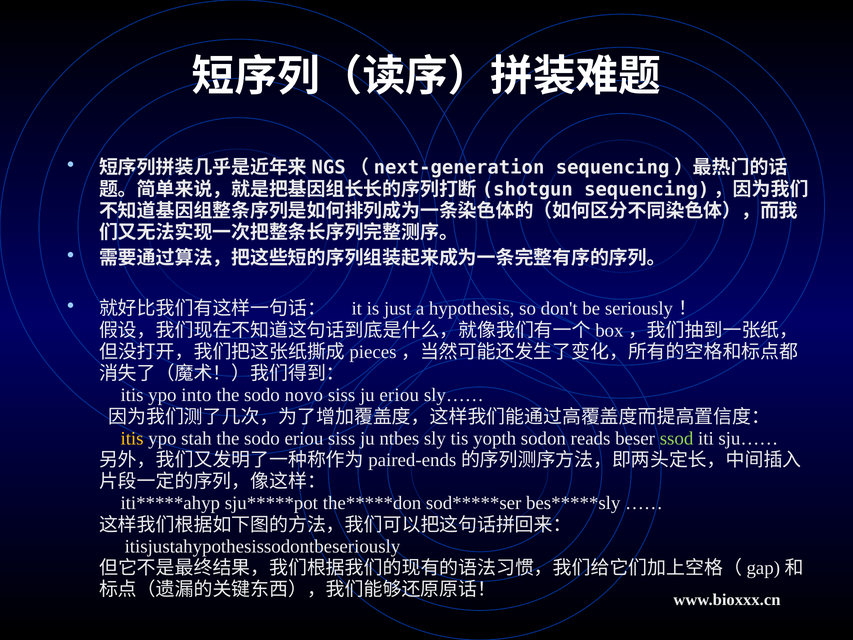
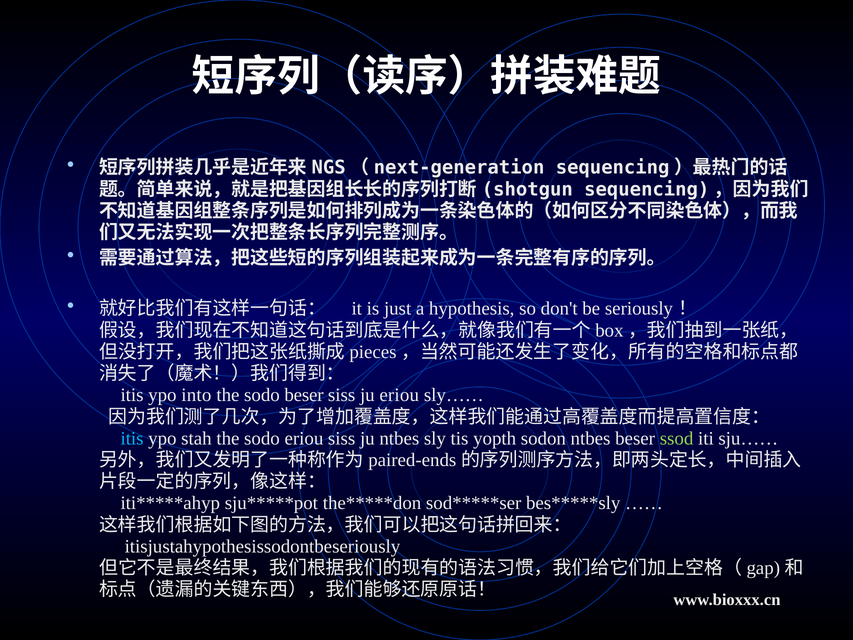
sodo novo: novo -> beser
itis at (132, 438) colour: yellow -> light blue
sodon reads: reads -> ntbes
